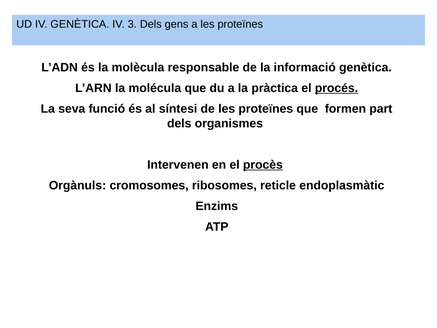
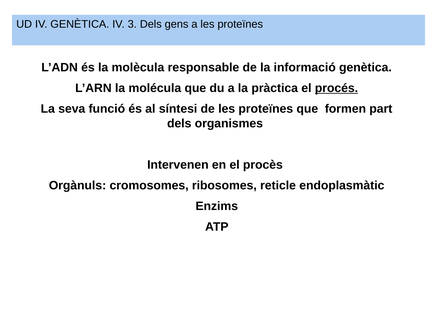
procès underline: present -> none
